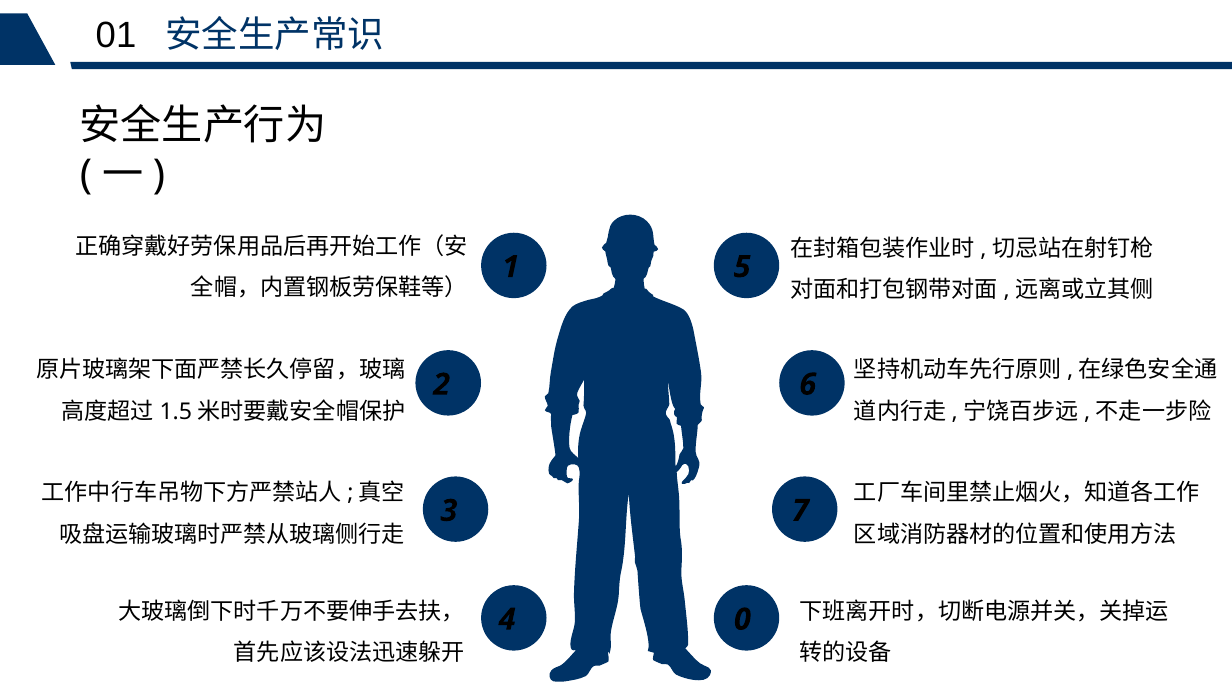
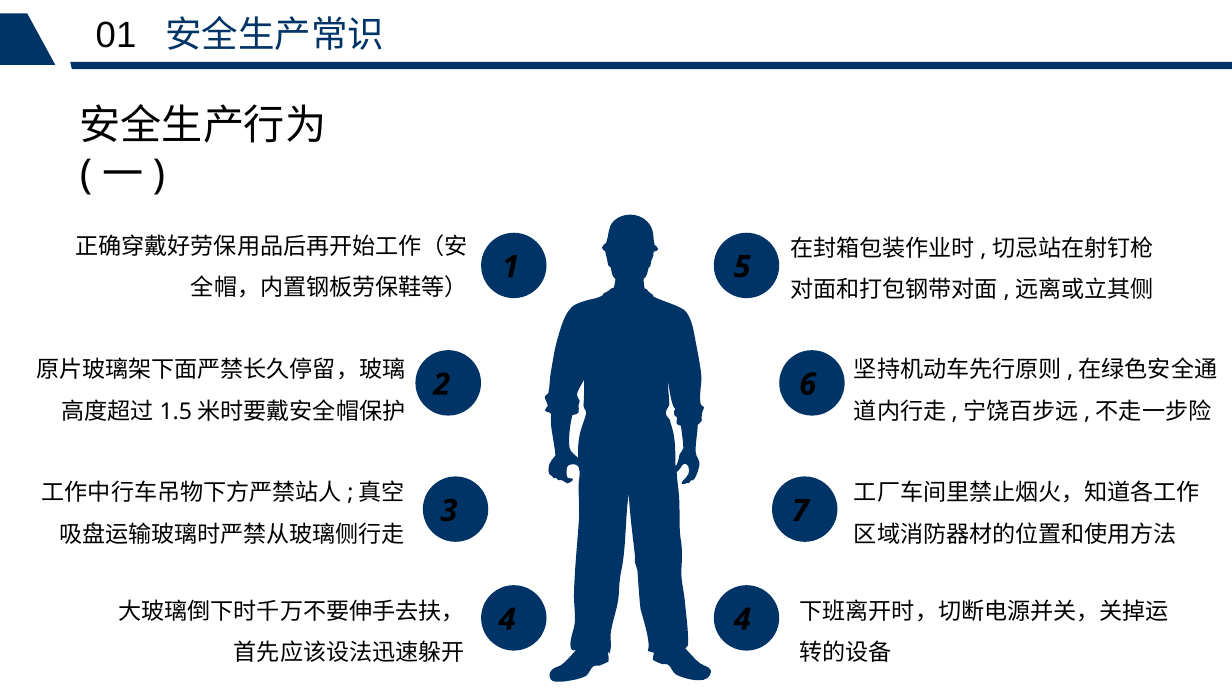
4 0: 0 -> 4
